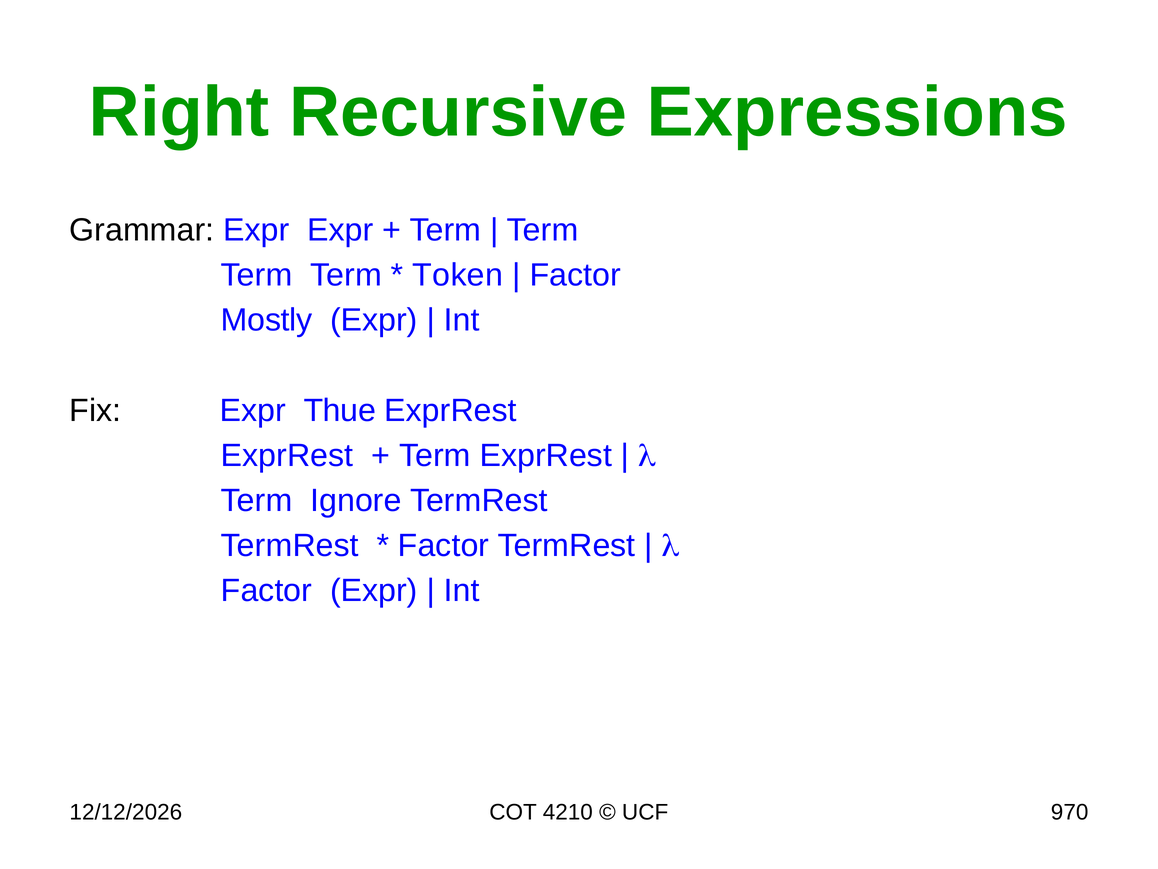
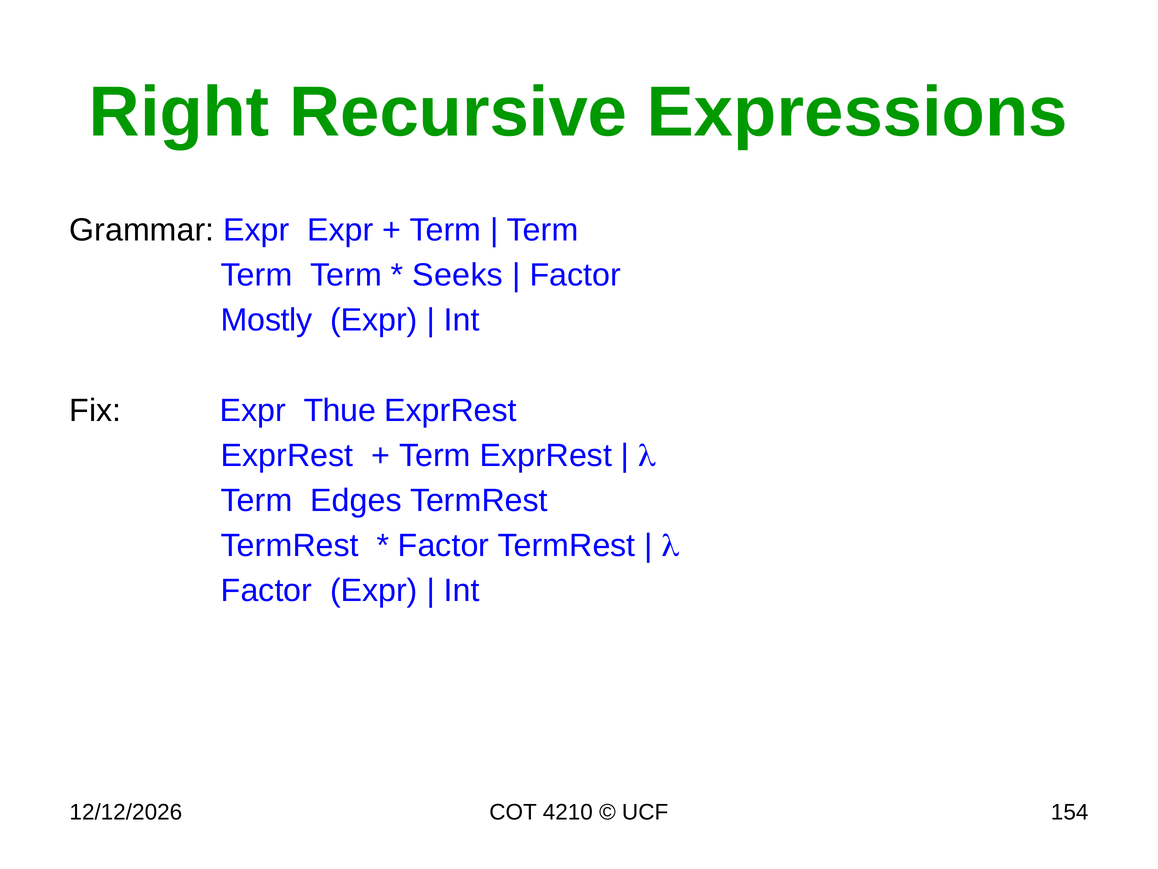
Token: Token -> Seeks
Ignore: Ignore -> Edges
970: 970 -> 154
